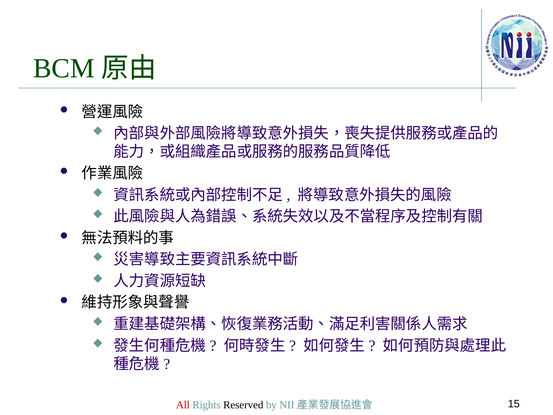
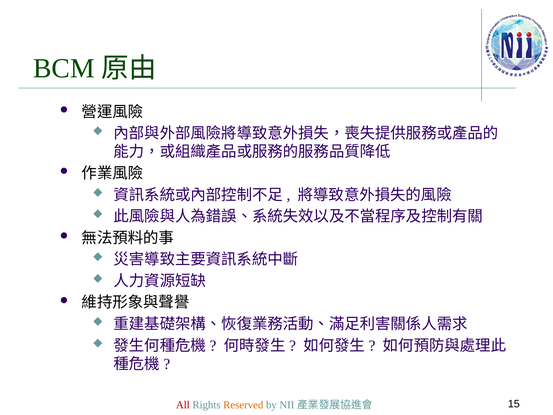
Reserved colour: black -> orange
